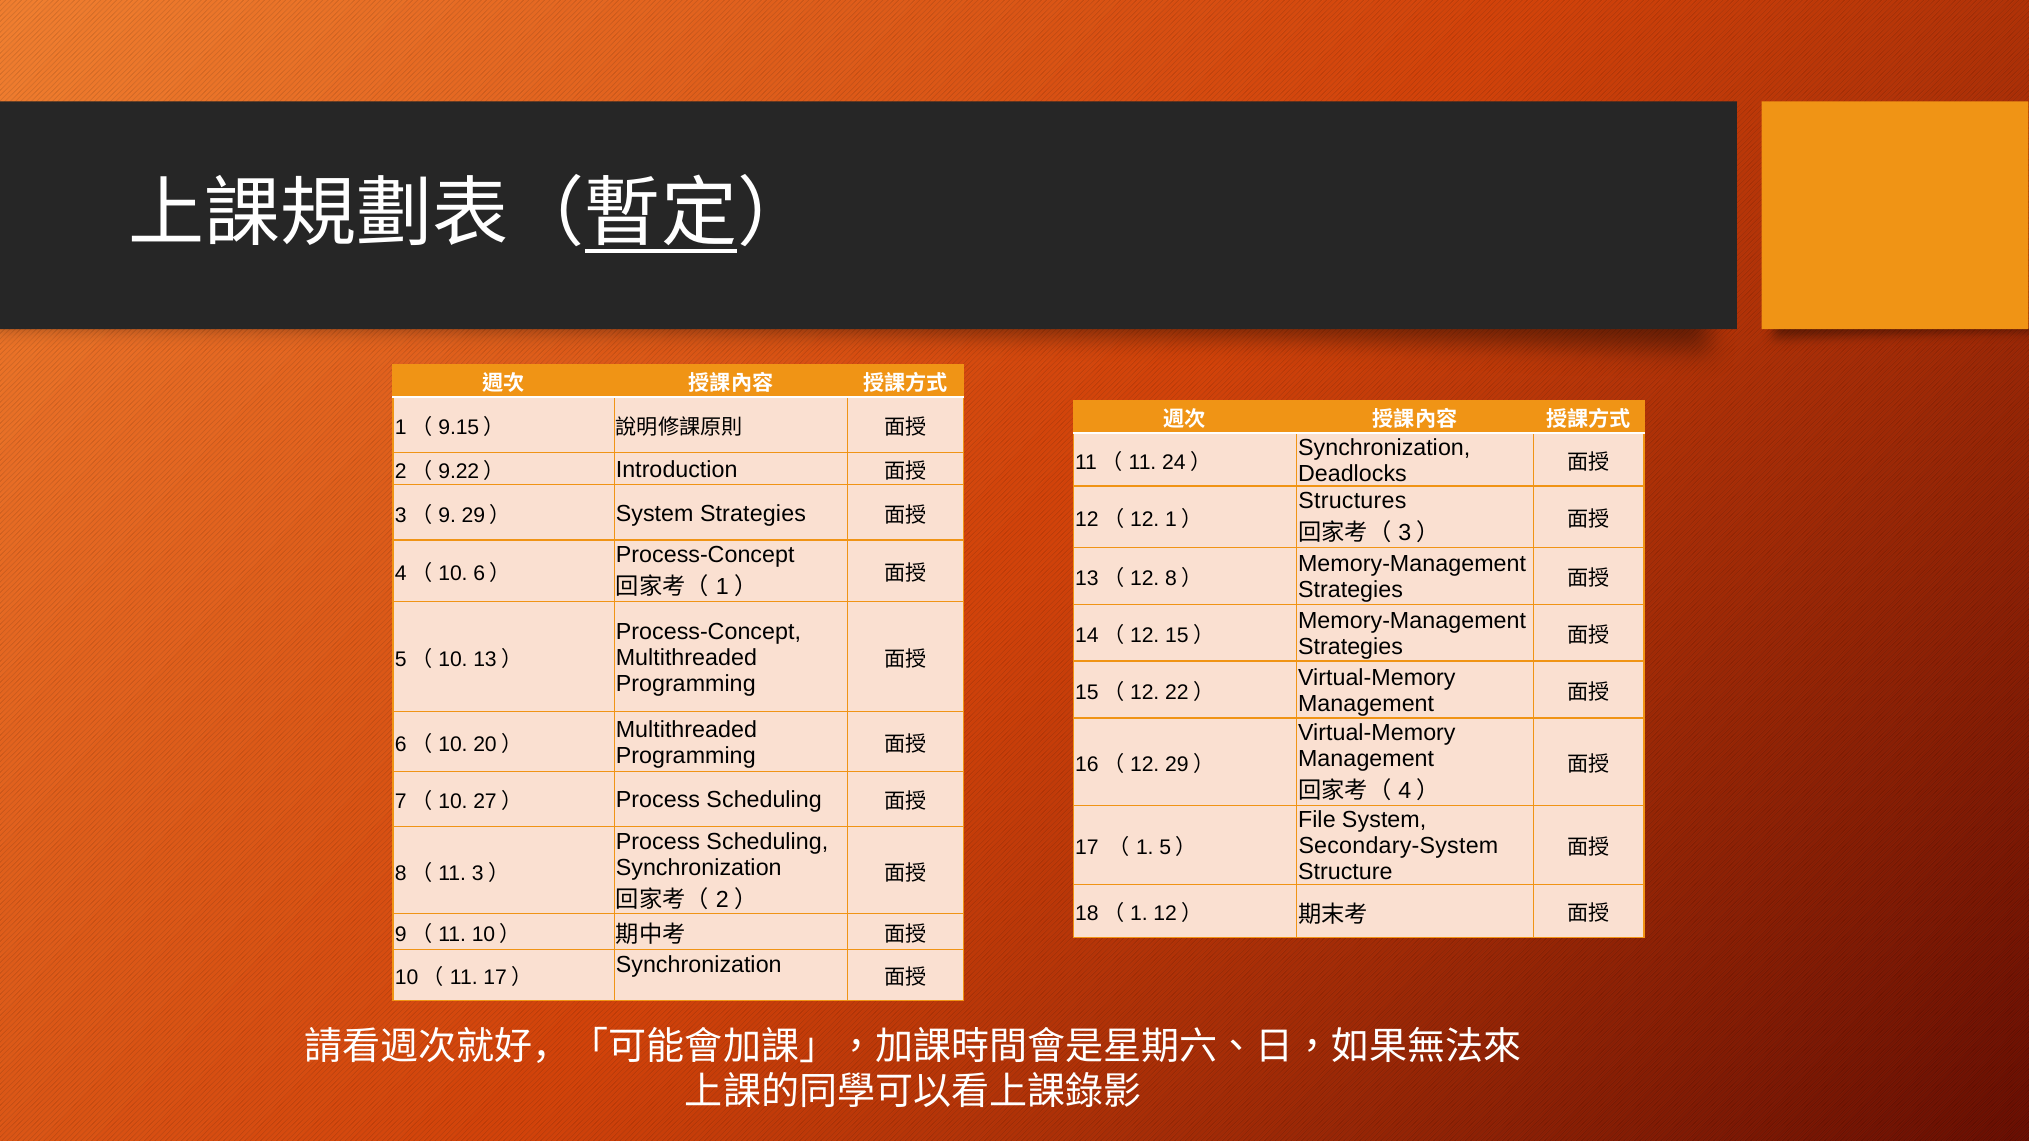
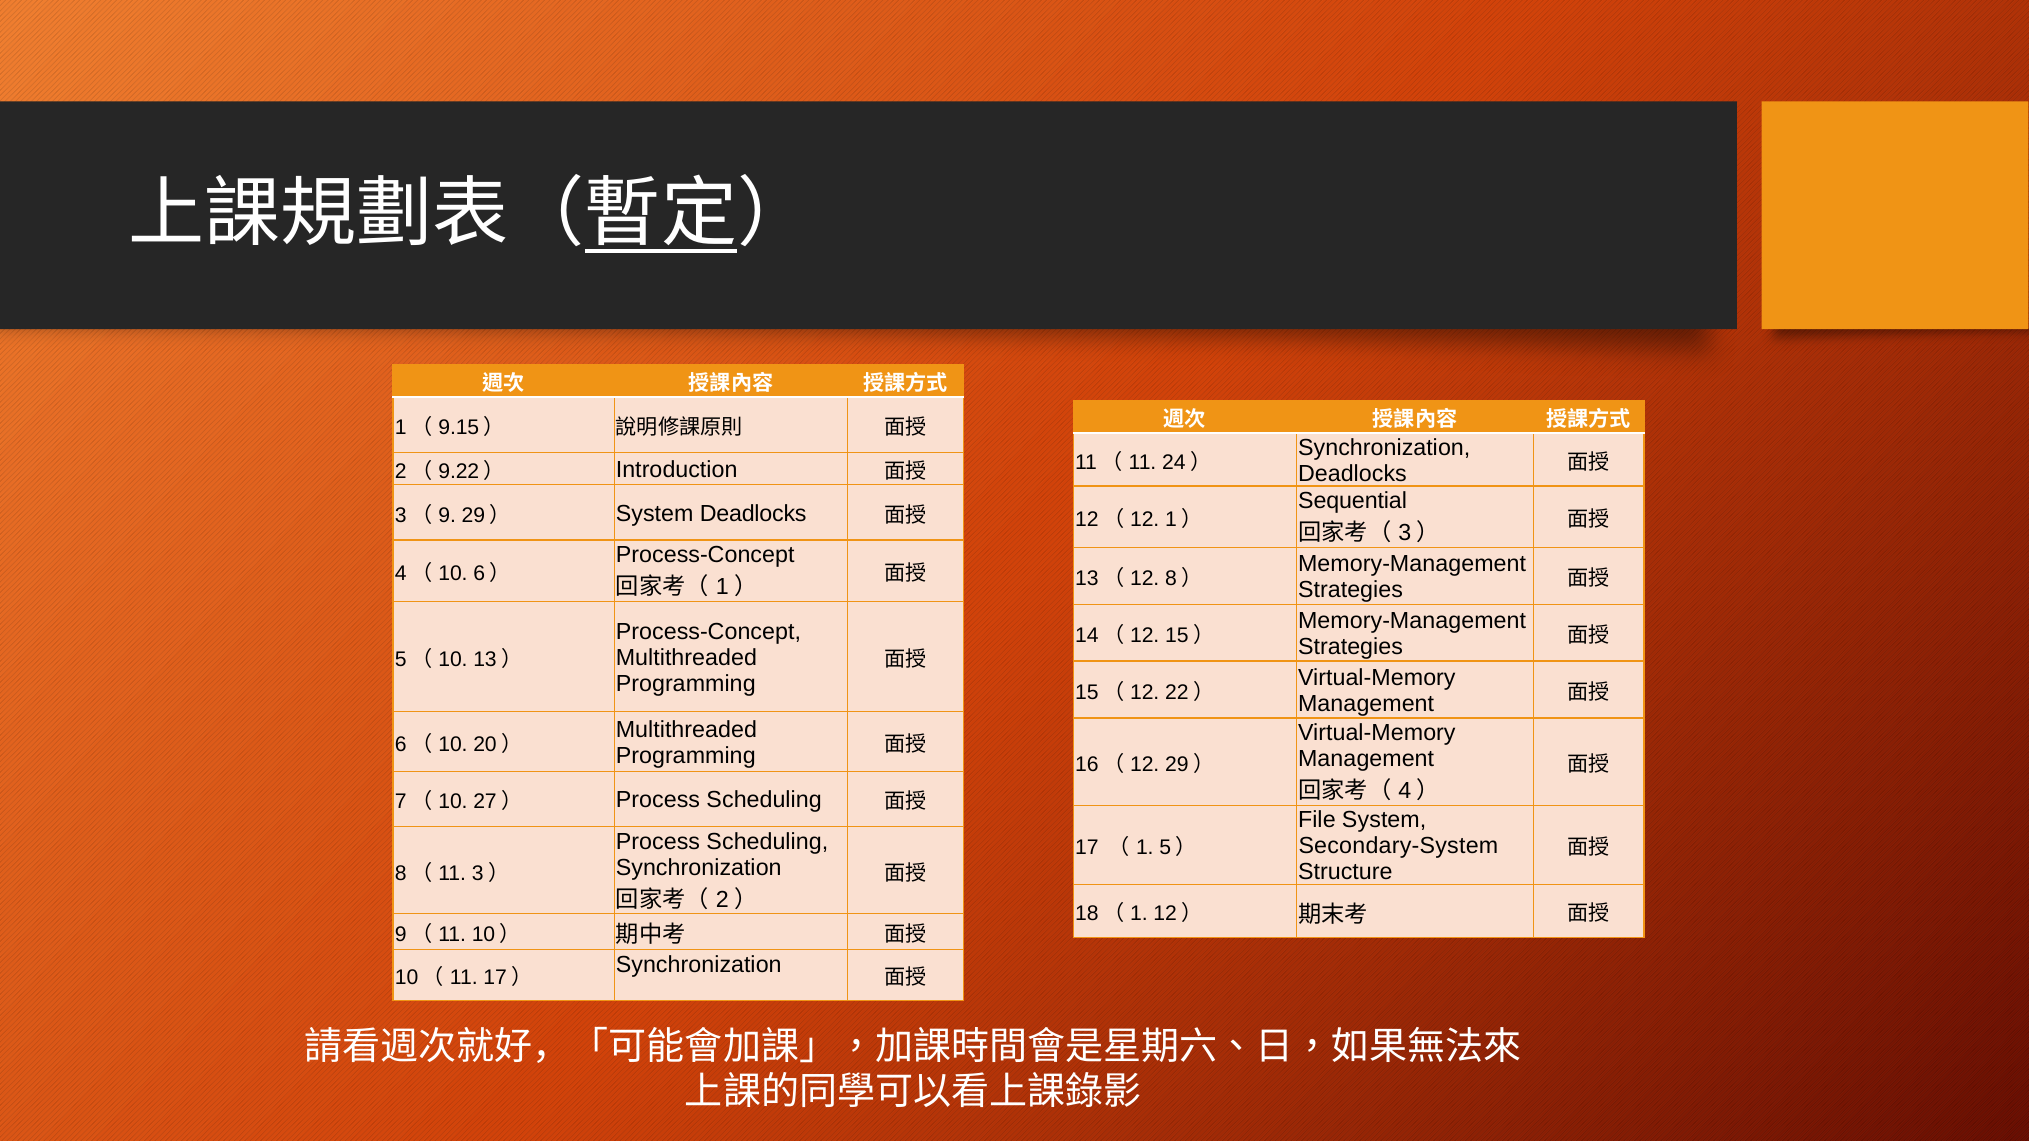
Structures: Structures -> Sequential
System Strategies: Strategies -> Deadlocks
